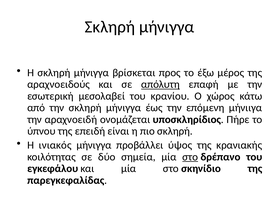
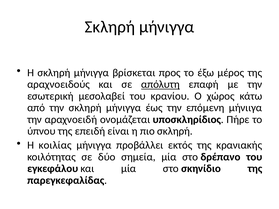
ινιακός: ινιακός -> κοιλίας
ύψος: ύψος -> εκτός
στο at (190, 157) underline: present -> none
